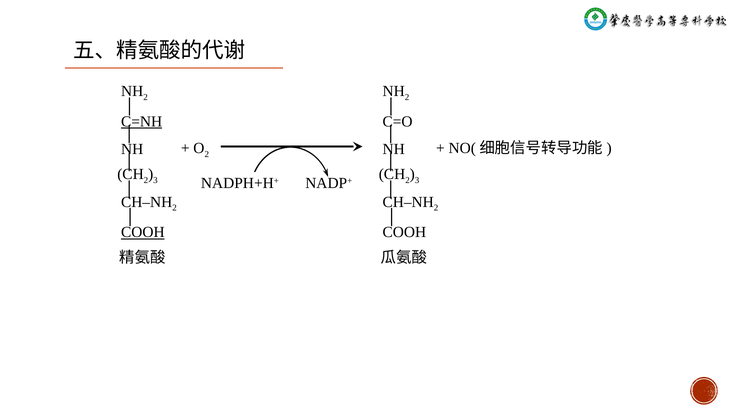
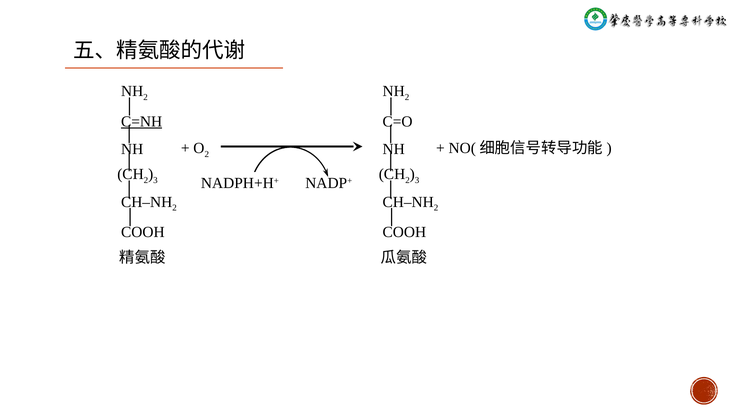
COOH at (143, 232) underline: present -> none
